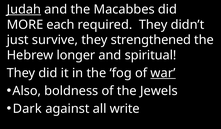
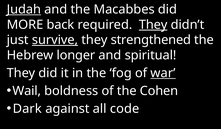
each: each -> back
They at (153, 25) underline: none -> present
survive underline: none -> present
Also: Also -> Wail
Jewels: Jewels -> Cohen
write: write -> code
